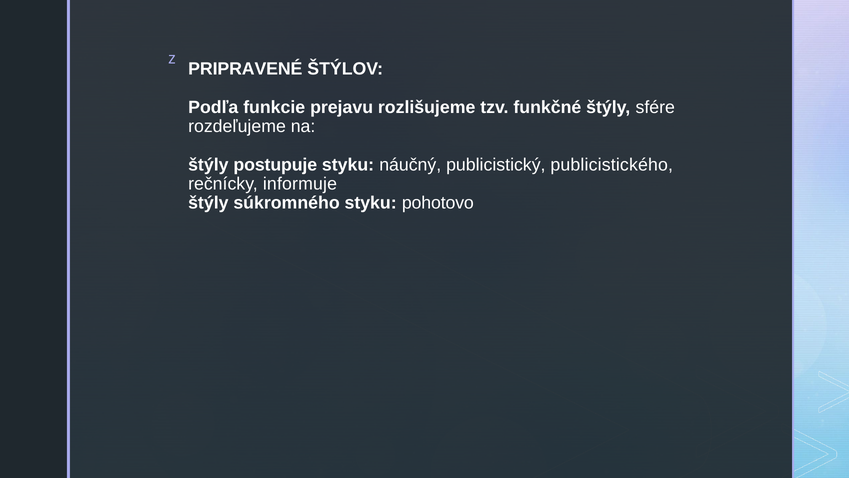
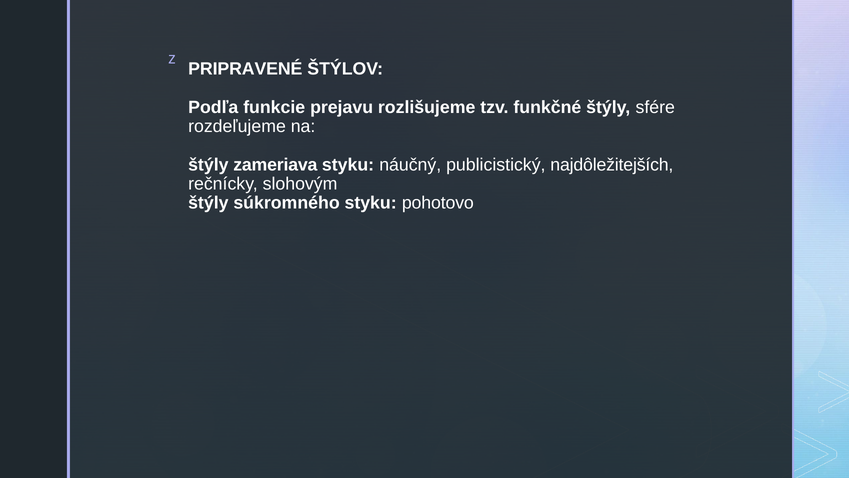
postupuje: postupuje -> zameriava
publicistického: publicistického -> najdôležitejších
informuje: informuje -> slohovým
